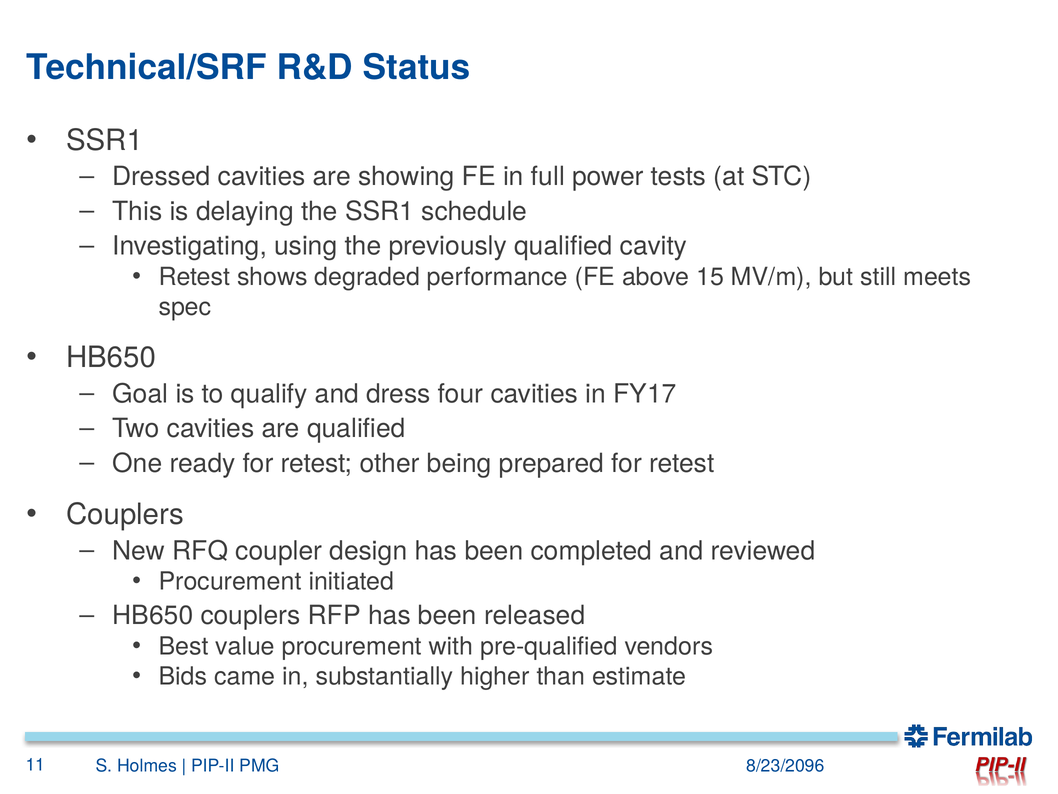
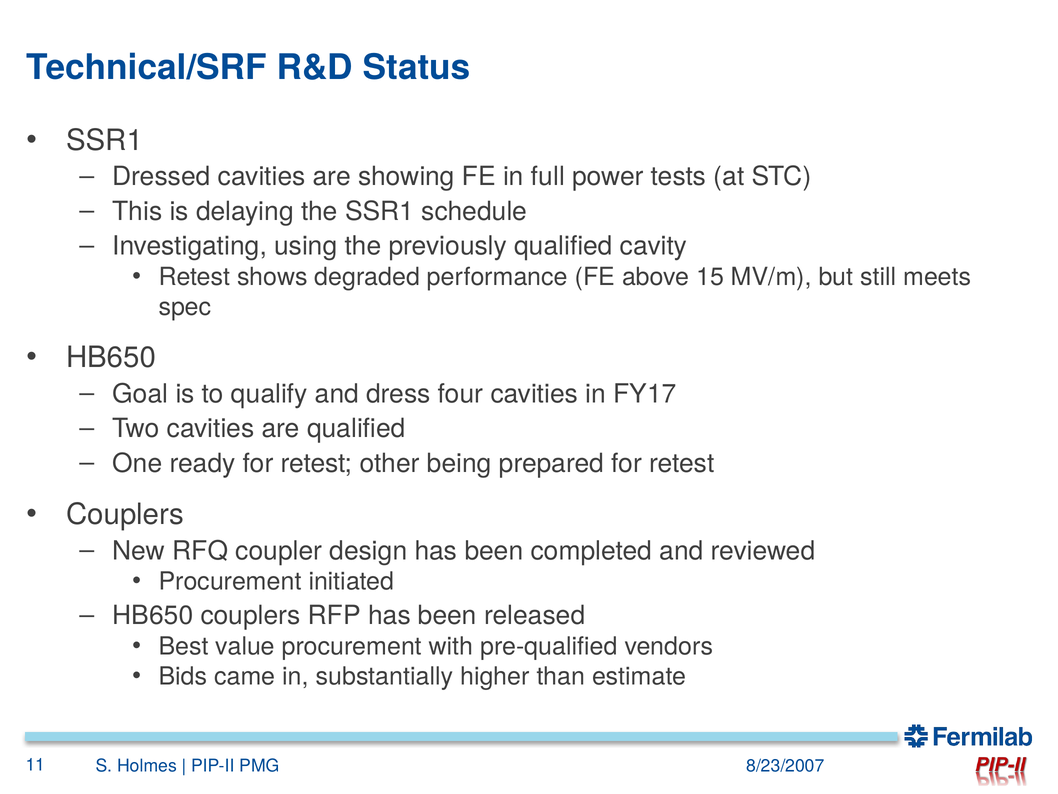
8/23/2096: 8/23/2096 -> 8/23/2007
